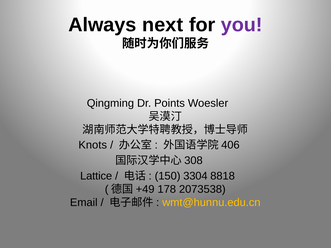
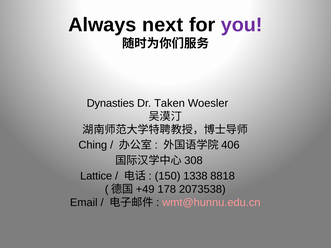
Qingming: Qingming -> Dynasties
Points: Points -> Taken
Knots: Knots -> Ching
3304: 3304 -> 1338
wmt@hunnu.edu.cn colour: yellow -> pink
